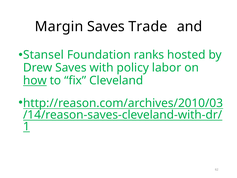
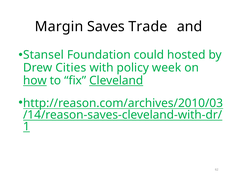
ranks: ranks -> could
Drew Saves: Saves -> Cities
labor: labor -> week
Cleveland underline: none -> present
